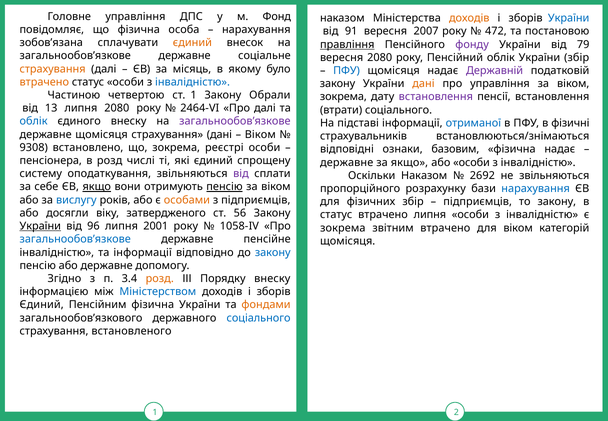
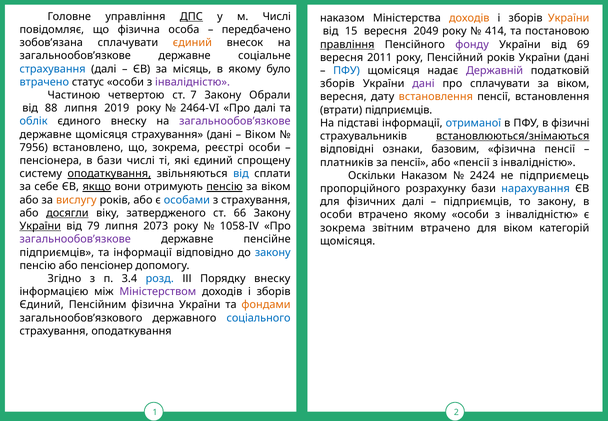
ДПС underline: none -> present
м Фонд: Фонд -> Числі
України at (569, 18) colour: blue -> orange
нарахування at (256, 30): нарахування -> передбачено
91: 91 -> 15
2007: 2007 -> 2049
472: 472 -> 414
79: 79 -> 69
вересня 2080: 2080 -> 2011
Пенсійний облік: облік -> років
збір at (577, 58): збір -> дані
страхування at (53, 69) colour: orange -> blue
втрачено at (44, 82) colour: orange -> blue
інвалідністю at (193, 82) colour: blue -> purple
закону at (338, 84): закону -> зборів
дані at (423, 84) colour: orange -> purple
про управління: управління -> сплачувати
ст 1: 1 -> 7
зокрема at (343, 97): зокрема -> вересня
встановлення at (436, 97) colour: purple -> orange
13: 13 -> 88
липня 2080: 2080 -> 2019
втрати соціального: соціального -> підприємців
встановлюються/знімаються underline: none -> present
9308: 9308 -> 7956
фізична надає: надає -> пенсії
в розд: розд -> бази
державне at (347, 162): державне -> платників
за якщо: якщо -> пенсії
або особи: особи -> пенсії
оподаткування at (109, 174) underline: none -> present
від at (241, 174) colour: purple -> blue
2692: 2692 -> 2424
не звільняються: звільняються -> підприємець
вислугу colour: blue -> orange
особами colour: orange -> blue
з підприємців: підприємців -> страхування
фізичних збір: збір -> далі
досягли underline: none -> present
56: 56 -> 66
статус at (336, 215): статус -> особи
втрачено липня: липня -> якому
96: 96 -> 79
2001: 2001 -> 2073
загальнообов’язкове at (75, 239) colour: blue -> purple
інвалідністю at (57, 252): інвалідністю -> підприємців
або державне: державне -> пенсіонер
розд at (160, 279) colour: orange -> blue
Міністерством colour: blue -> purple
страхування встановленого: встановленого -> оподаткування
